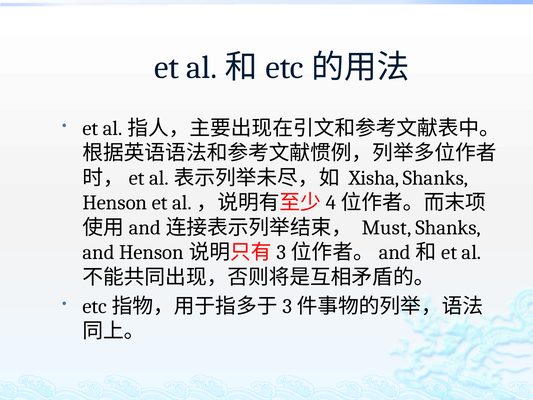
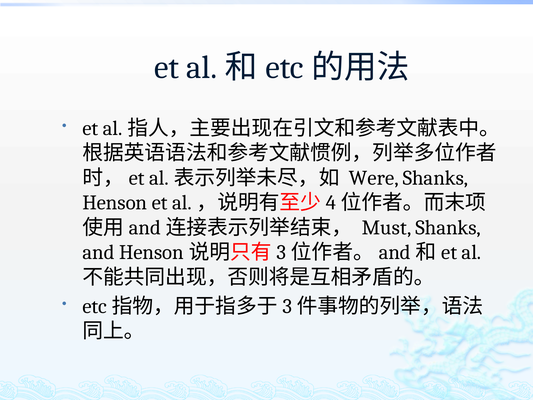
Xisha: Xisha -> Were
